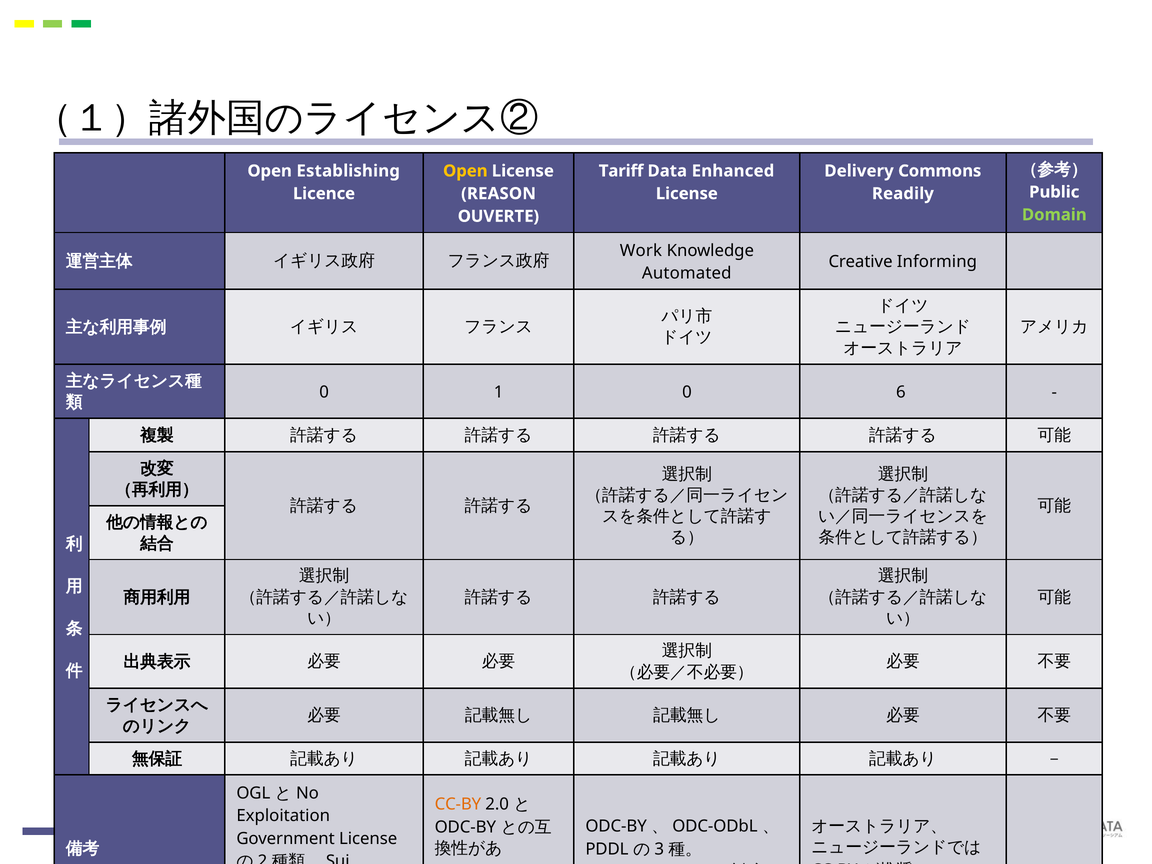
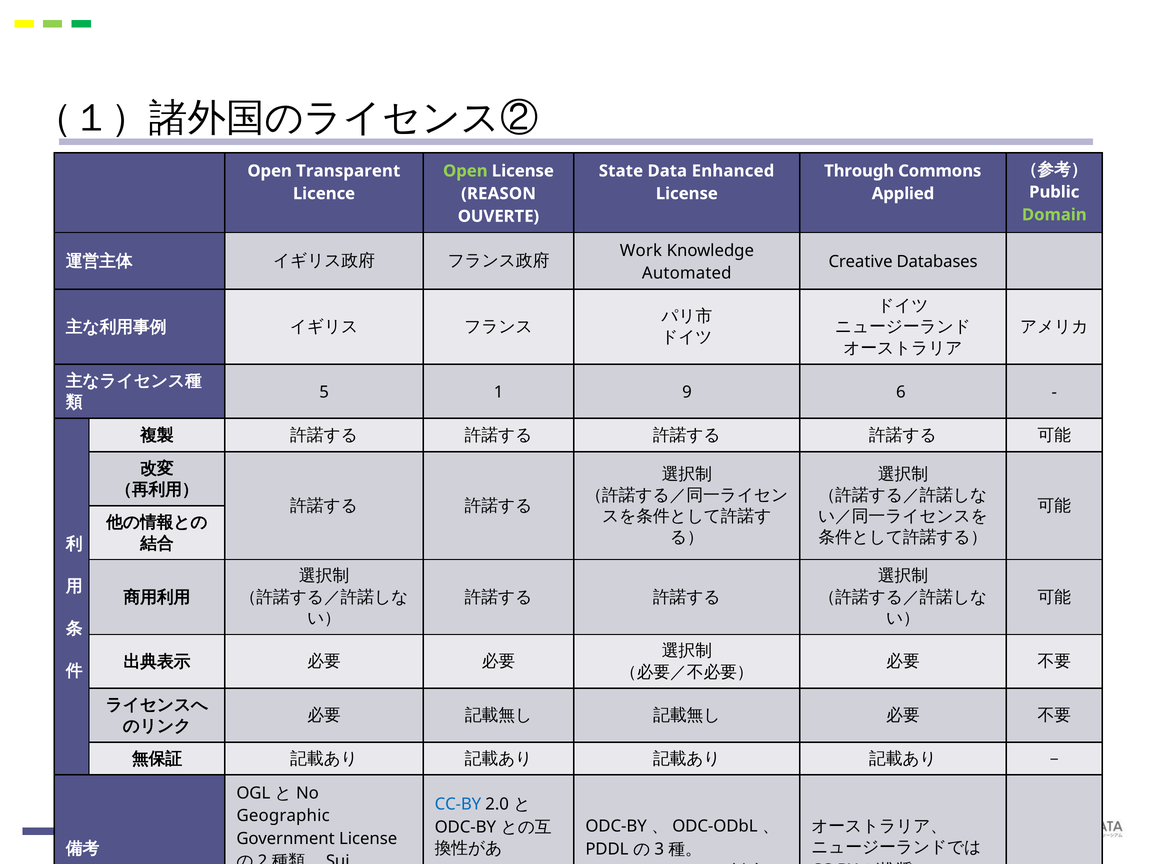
Establishing: Establishing -> Transparent
Open at (465, 171) colour: yellow -> light green
Tariff: Tariff -> State
Delivery: Delivery -> Through
Readily: Readily -> Applied
Informing: Informing -> Databases
0 at (324, 392): 0 -> 5
1 0: 0 -> 9
CC-BY at (458, 804) colour: orange -> blue
Exploitation: Exploitation -> Geographic
